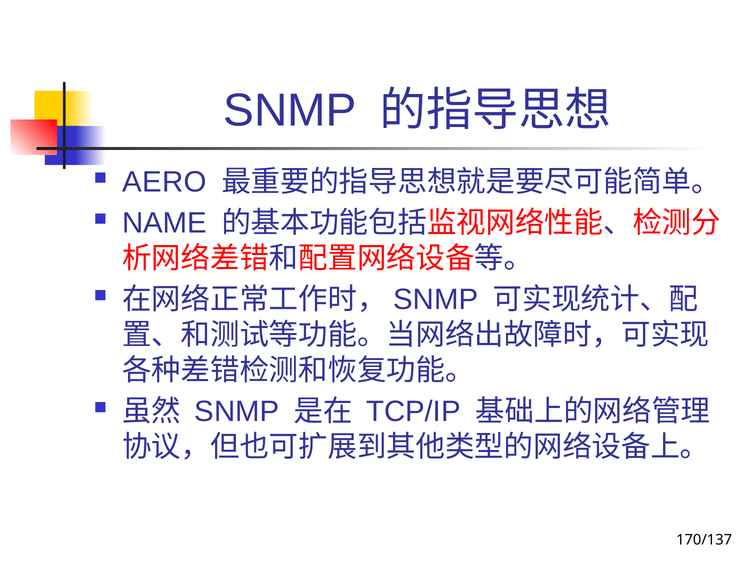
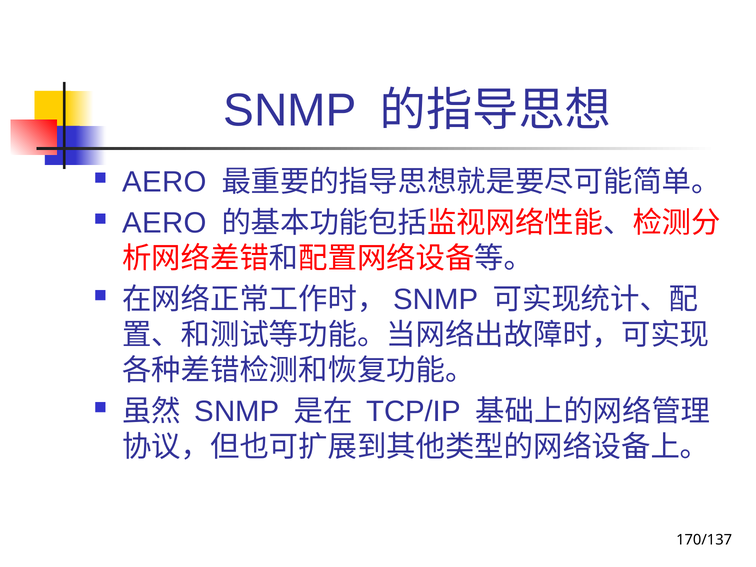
NAME at (165, 223): NAME -> AERO
